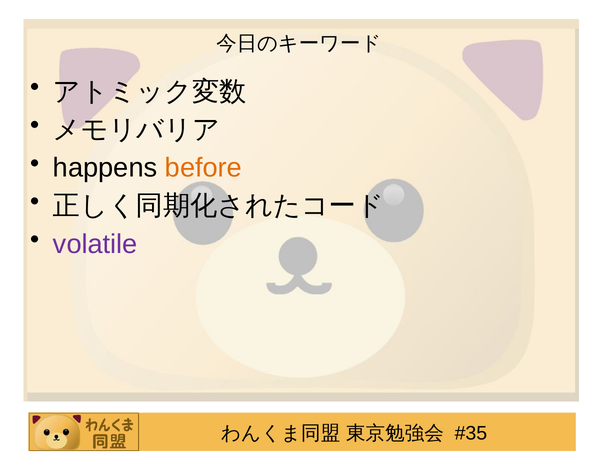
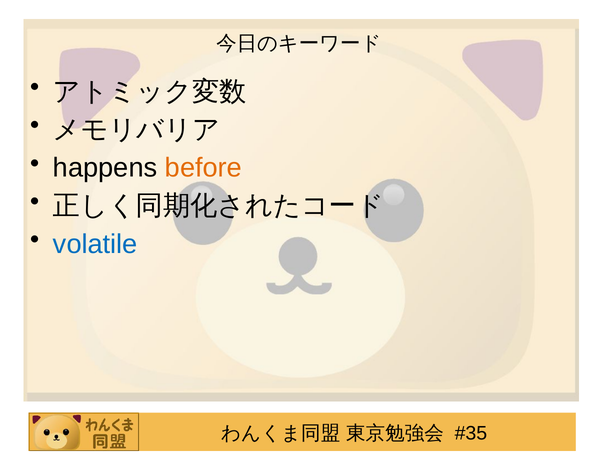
volatile colour: purple -> blue
